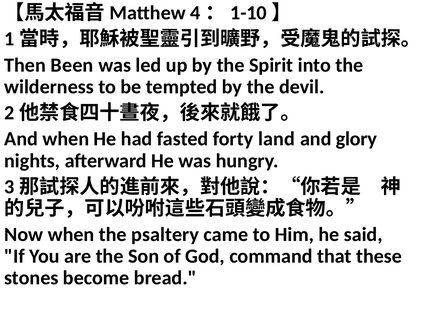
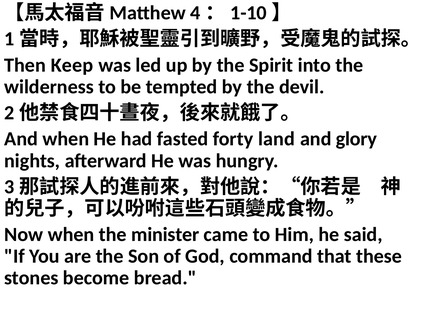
Been: Been -> Keep
psaltery: psaltery -> minister
